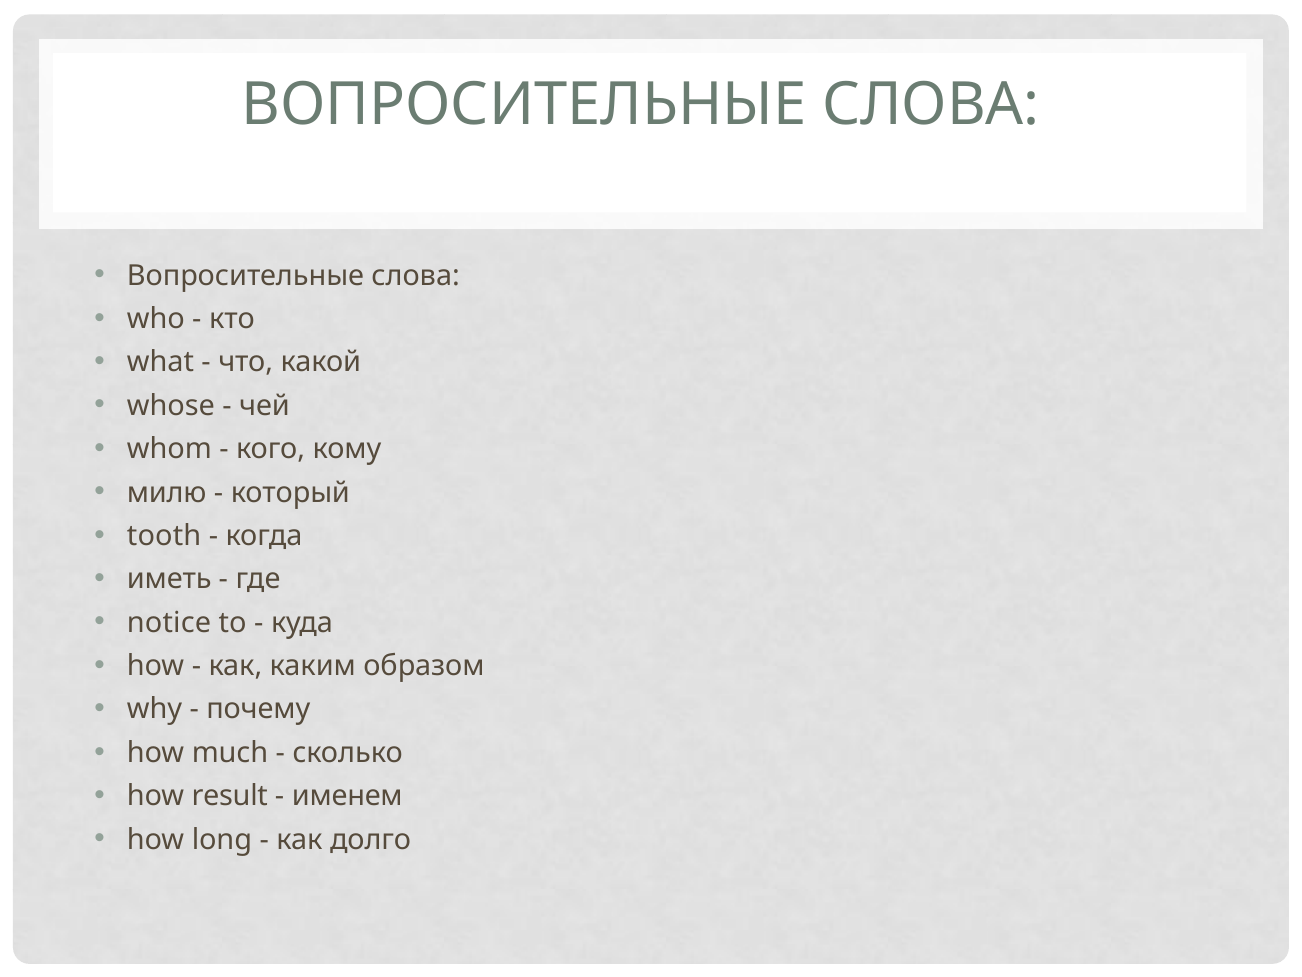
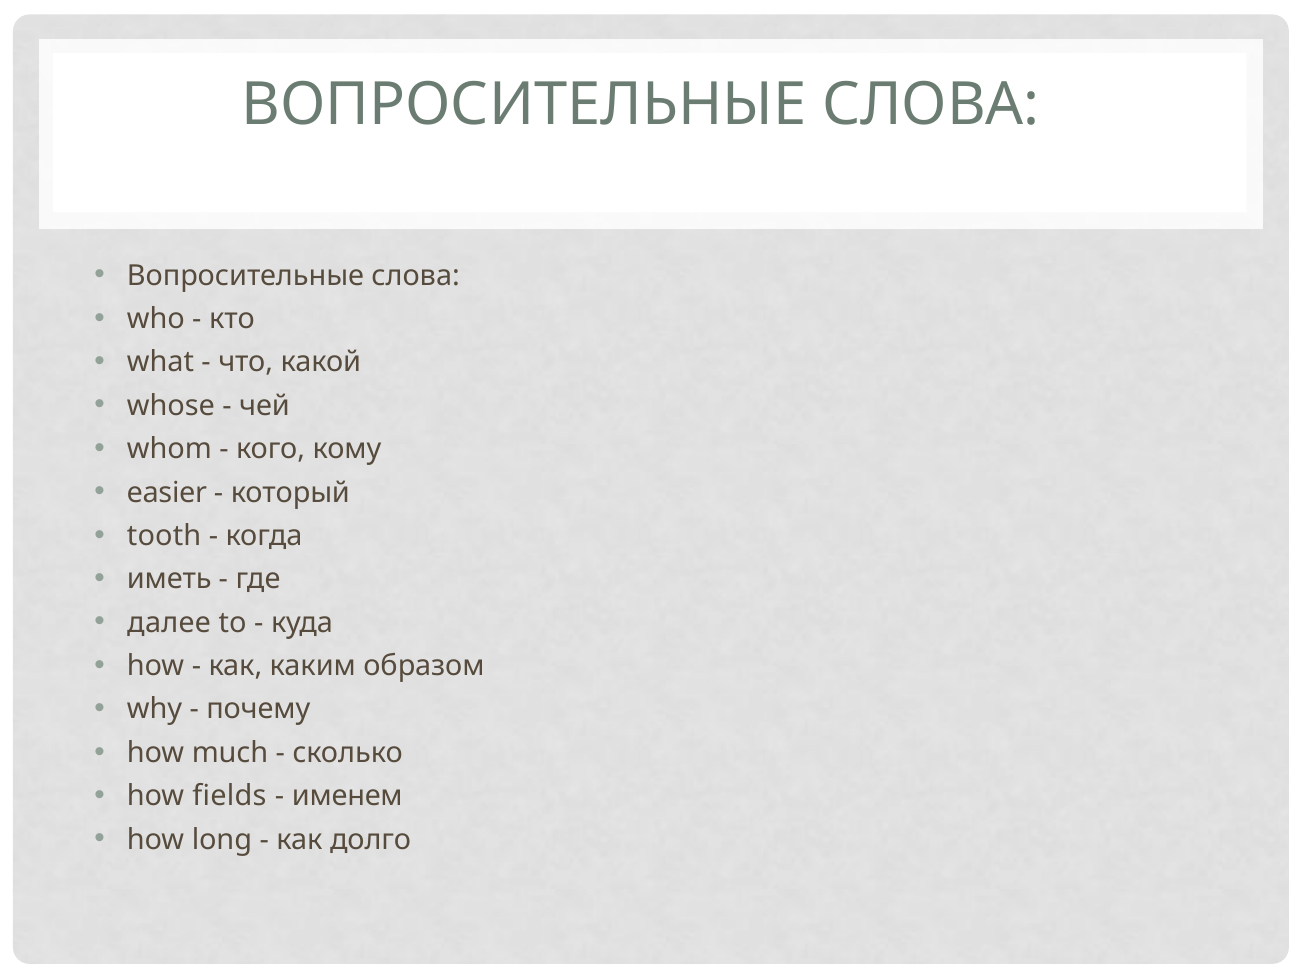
милю: милю -> easier
notice: notice -> далее
result: result -> fields
